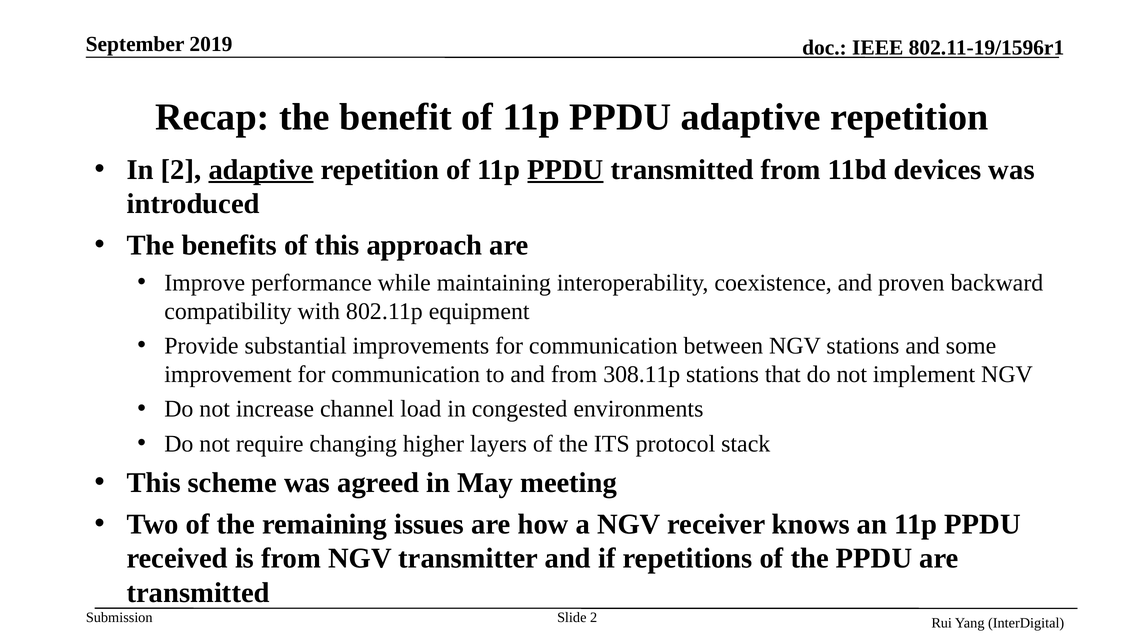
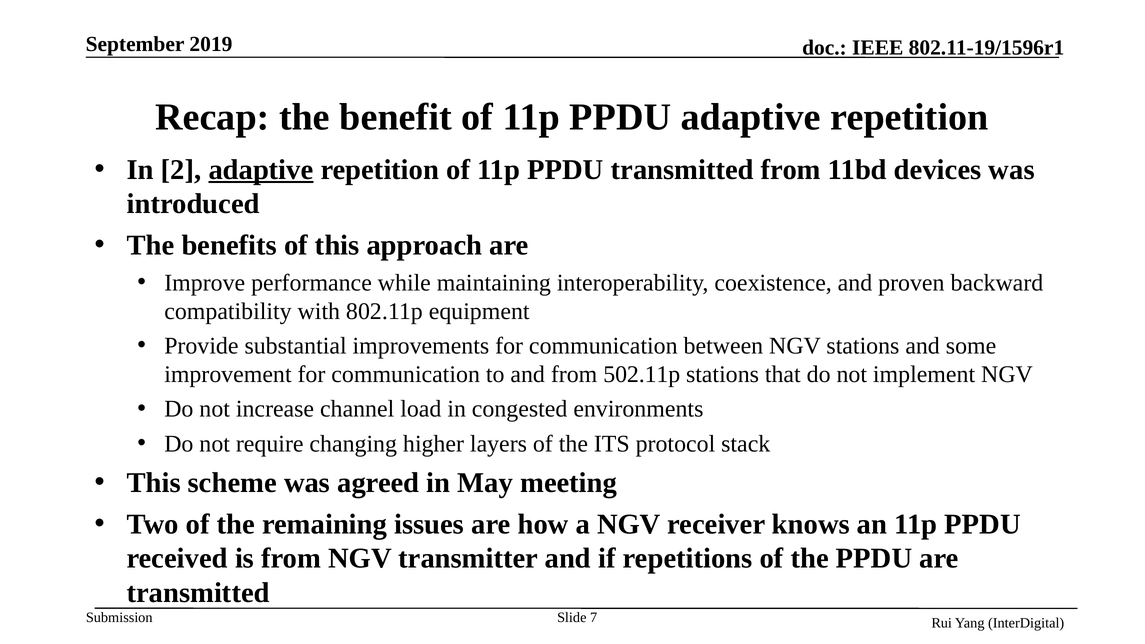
PPDU at (566, 170) underline: present -> none
308.11p: 308.11p -> 502.11p
Slide 2: 2 -> 7
